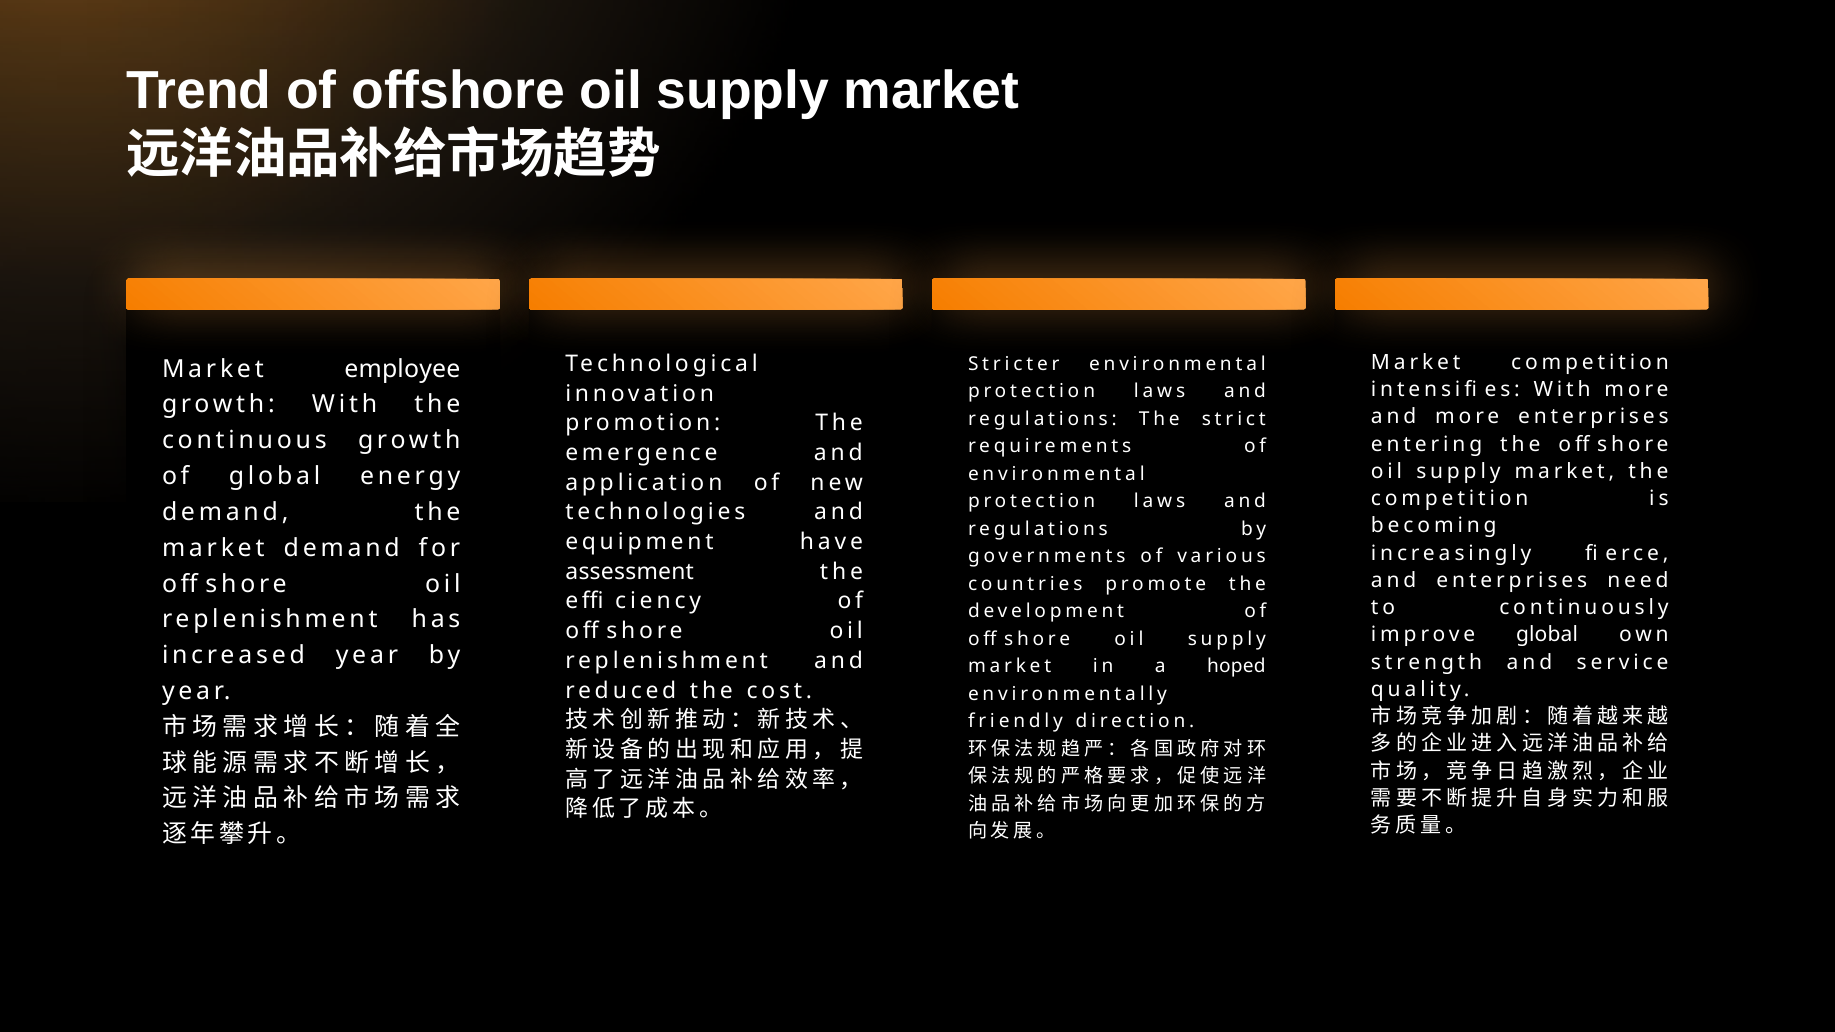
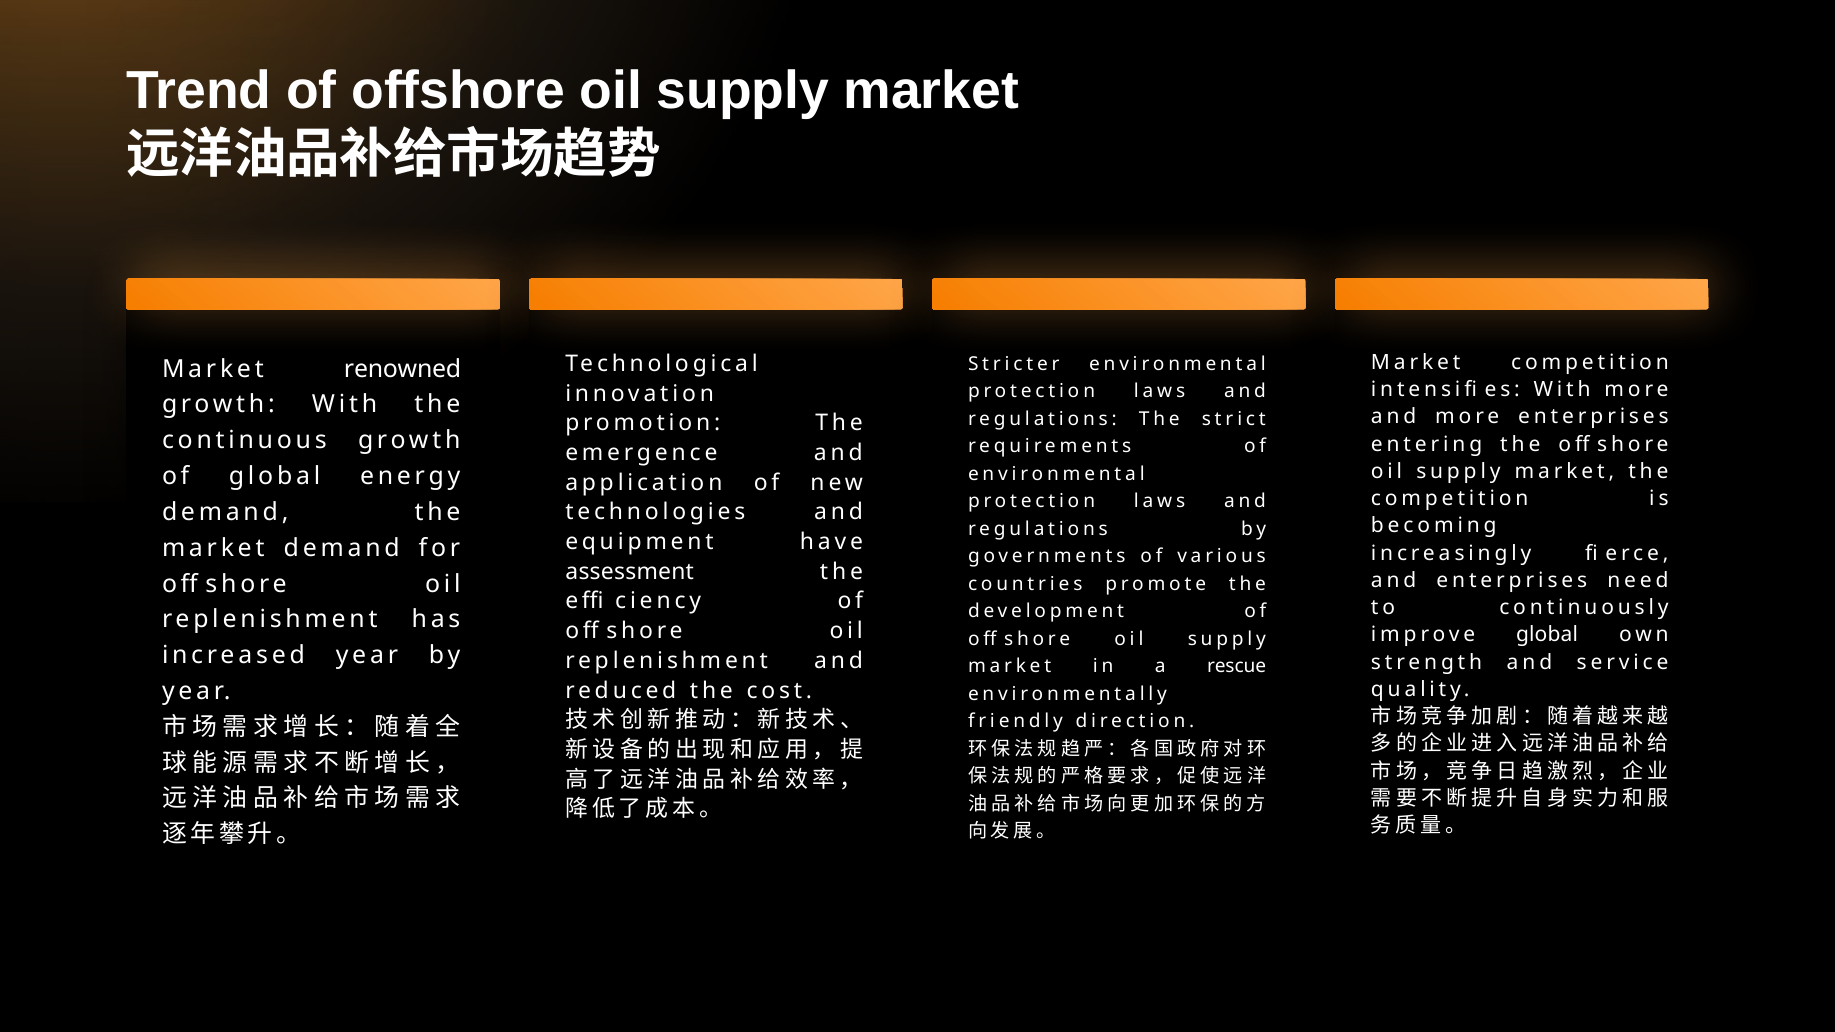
employee: employee -> renowned
hoped: hoped -> rescue
